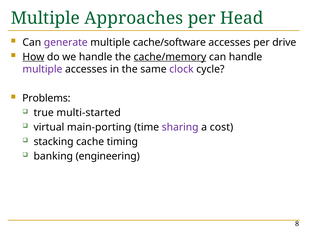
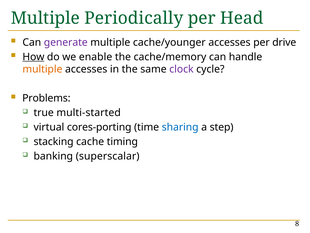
Approaches: Approaches -> Periodically
cache/software: cache/software -> cache/younger
we handle: handle -> enable
cache/memory underline: present -> none
multiple at (42, 69) colour: purple -> orange
main-porting: main-porting -> cores-porting
sharing colour: purple -> blue
cost: cost -> step
engineering: engineering -> superscalar
